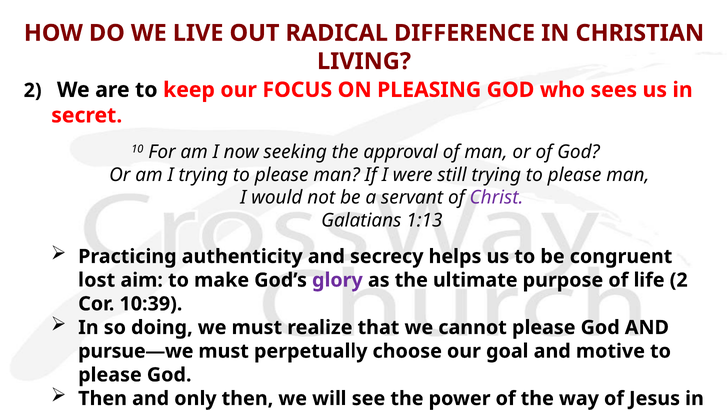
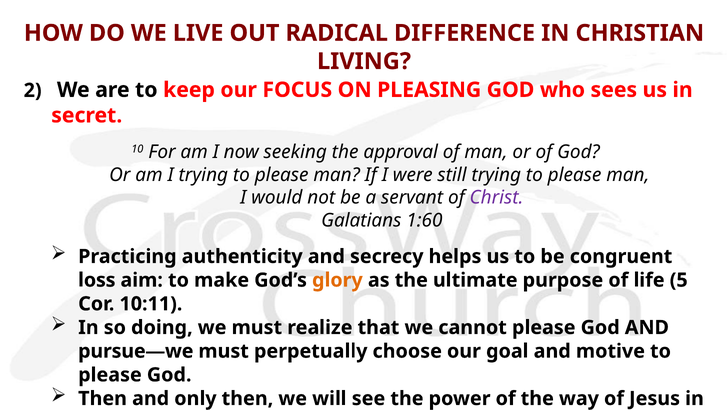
1:13: 1:13 -> 1:60
lost: lost -> loss
glory colour: purple -> orange
life 2: 2 -> 5
10:39: 10:39 -> 10:11
